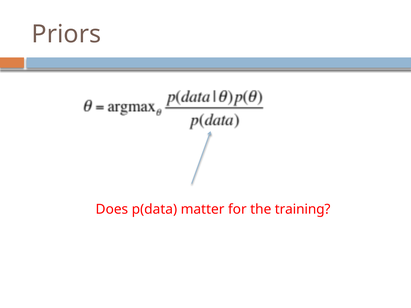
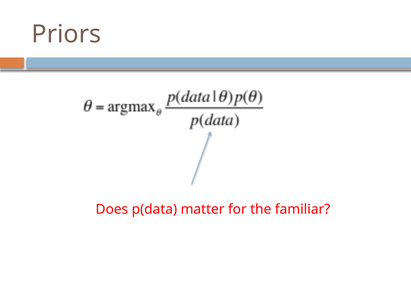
training: training -> familiar
